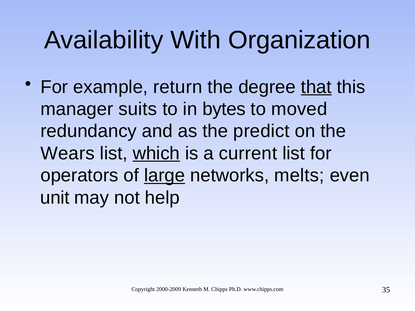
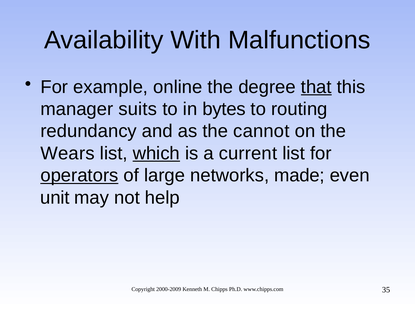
Organization: Organization -> Malfunctions
return: return -> online
moved: moved -> routing
predict: predict -> cannot
operators underline: none -> present
large underline: present -> none
melts: melts -> made
